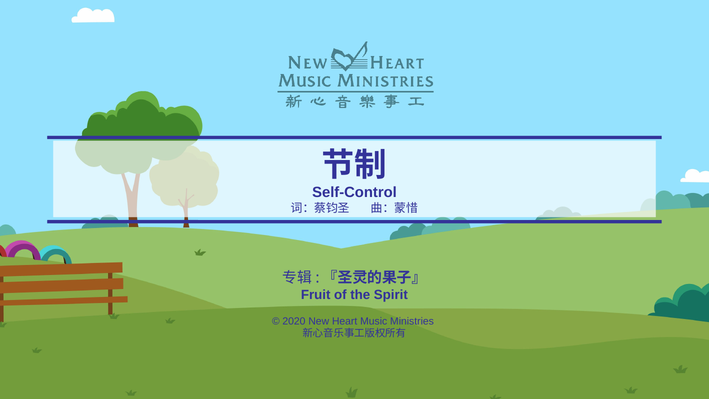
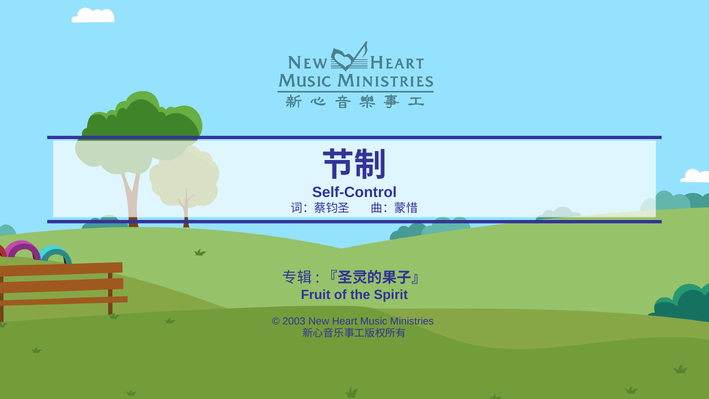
2020: 2020 -> 2003
